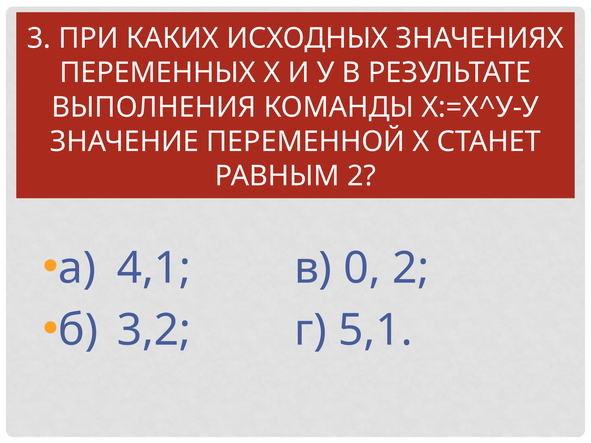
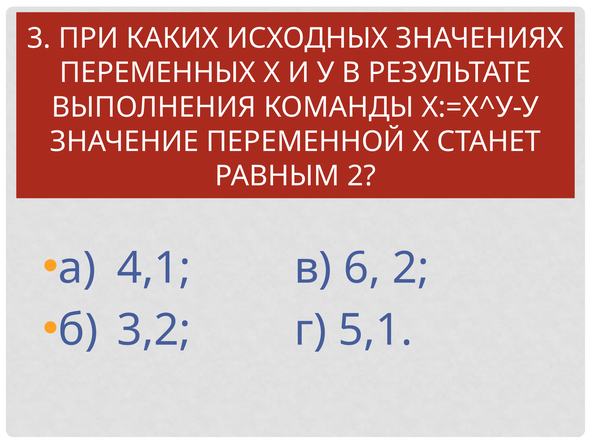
0: 0 -> 6
